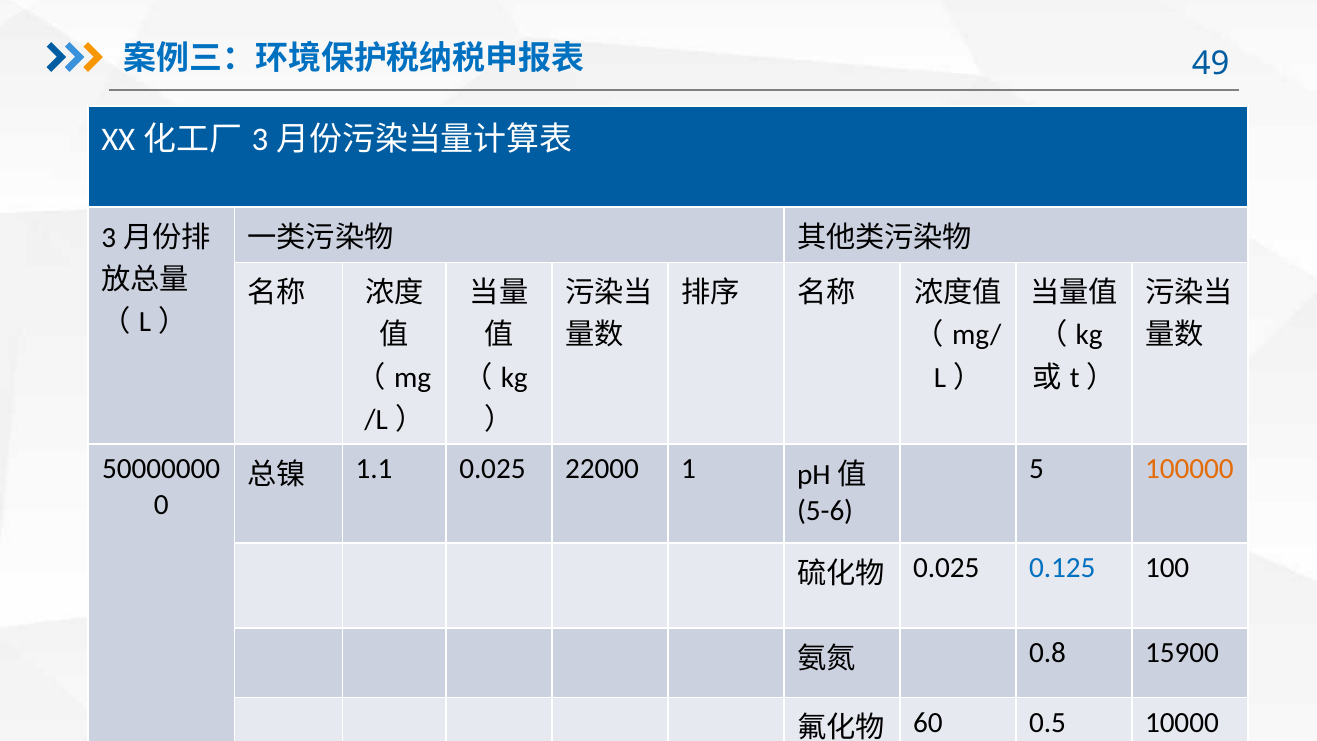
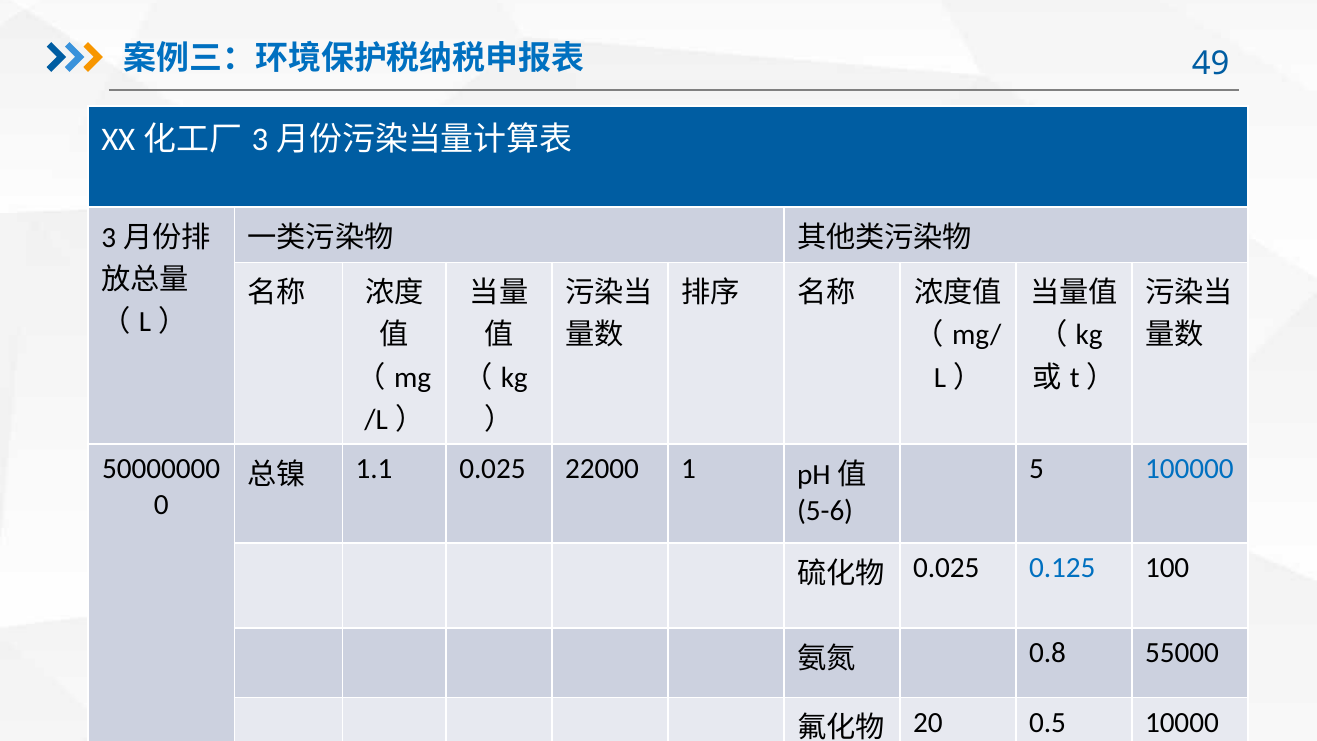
100000 colour: orange -> blue
15900: 15900 -> 55000
60: 60 -> 20
